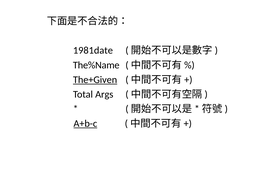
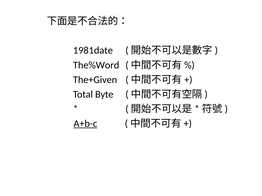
The%Name: The%Name -> The%Word
The+Given underline: present -> none
Args: Args -> Byte
